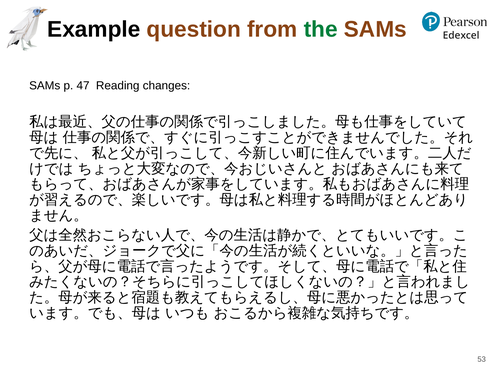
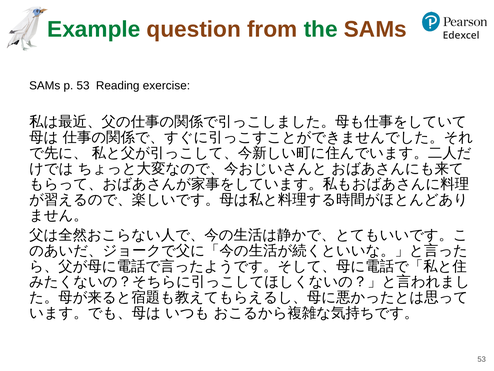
Example colour: black -> green
p 47: 47 -> 53
changes: changes -> exercise
